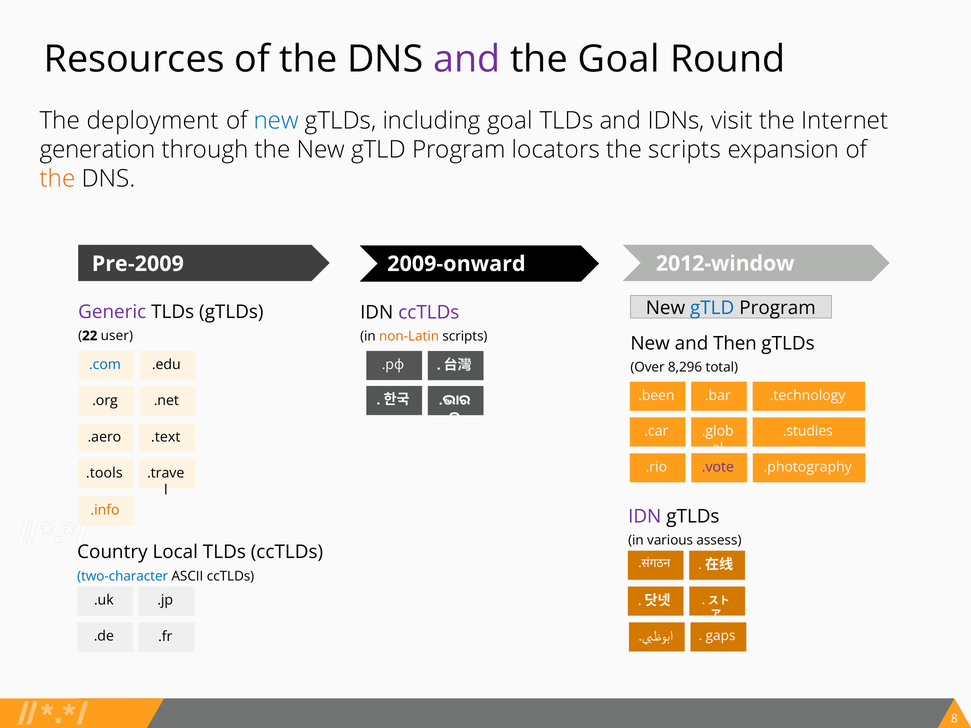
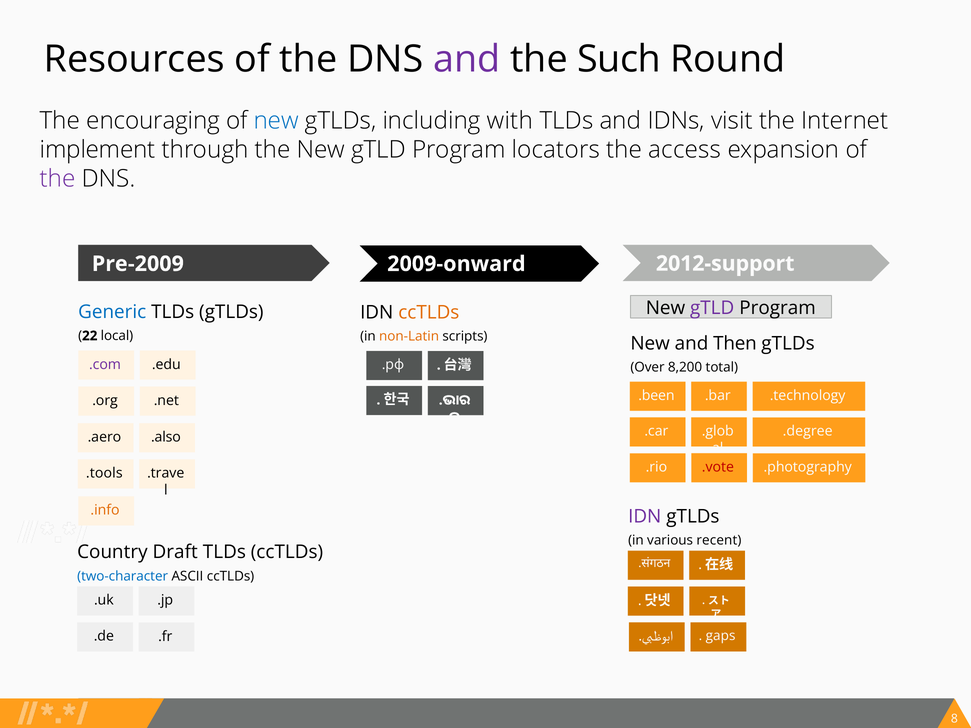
the Goal: Goal -> Such
deployment: deployment -> encouraging
including goal: goal -> with
generation: generation -> implement
the scripts: scripts -> access
the at (58, 179) colour: orange -> purple
2012-window: 2012-window -> 2012-support
gTLD at (712, 308) colour: blue -> purple
Generic colour: purple -> blue
ccTLDs at (429, 312) colour: purple -> orange
user: user -> local
.com colour: blue -> purple
8,296: 8,296 -> 8,200
.studies: .studies -> .degree
.text: .text -> .also
.vote colour: purple -> red
assess: assess -> recent
Local: Local -> Draft
